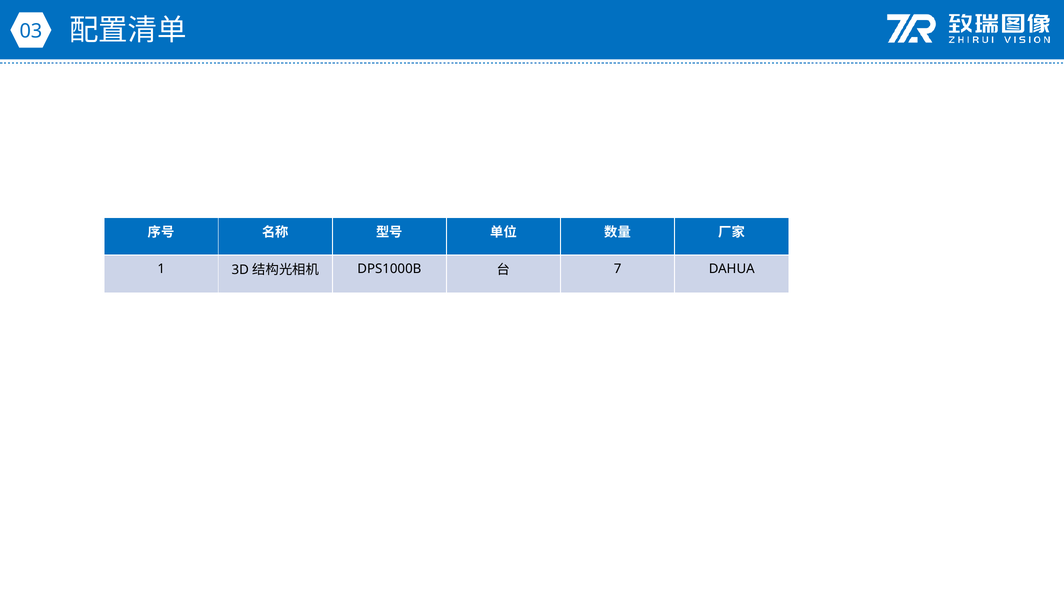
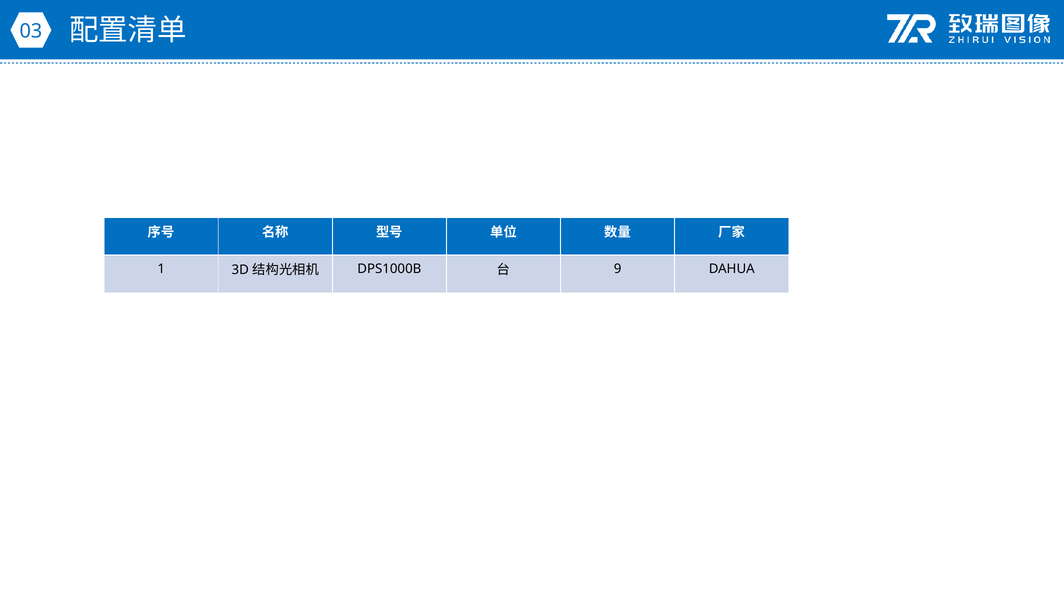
7: 7 -> 9
